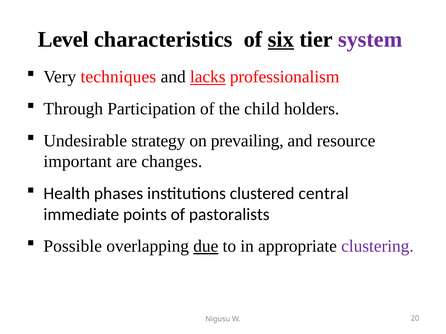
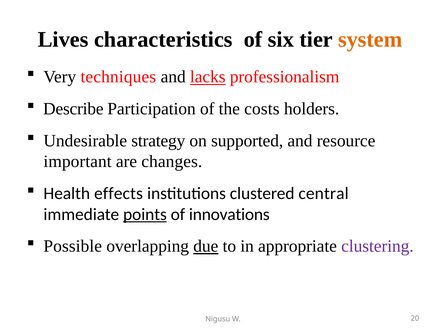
Level: Level -> Lives
six underline: present -> none
system colour: purple -> orange
Through: Through -> Describe
child: child -> costs
prevailing: prevailing -> supported
phases: phases -> effects
points underline: none -> present
pastoralists: pastoralists -> innovations
